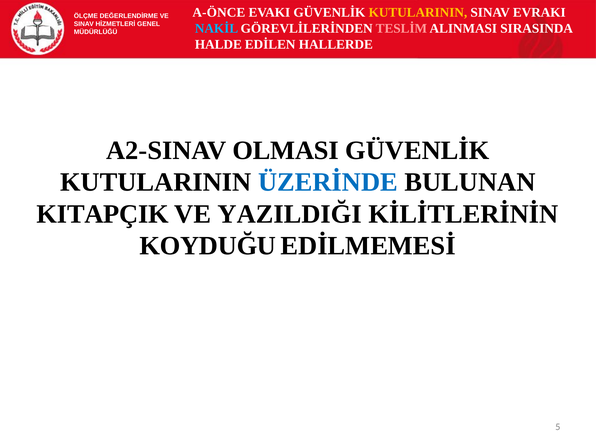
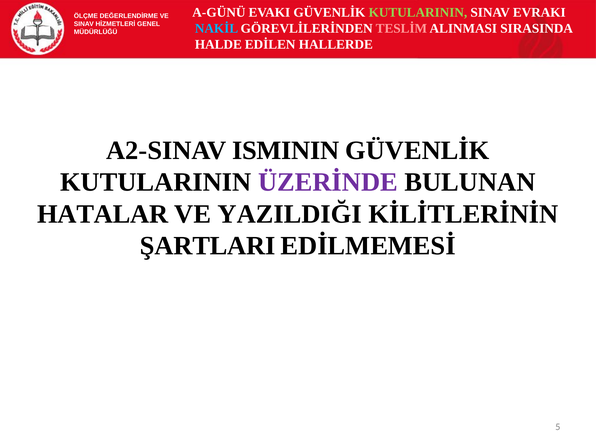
A-ÖNCE: A-ÖNCE -> A-GÜNÜ
KUTULARININ at (418, 13) colour: yellow -> light green
OLMASI: OLMASI -> ISMININ
ÜZERİNDE colour: blue -> purple
KITAPÇIK: KITAPÇIK -> HATALAR
KOYDUĞU: KOYDUĞU -> ŞARTLARI
